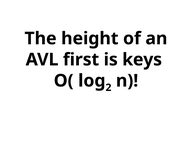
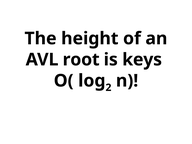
first: first -> root
